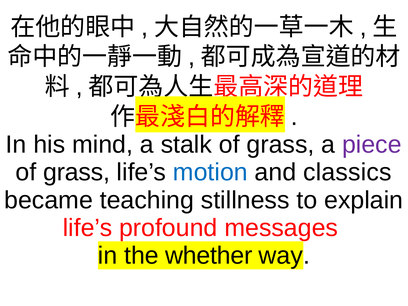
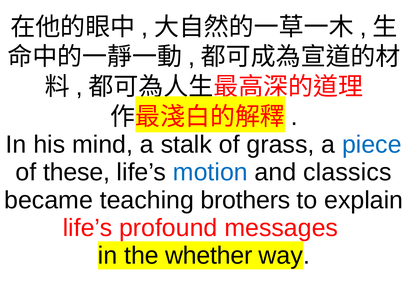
piece colour: purple -> blue
grass at (77, 172): grass -> these
stillness: stillness -> brothers
